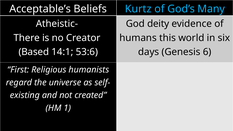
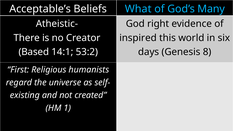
Kurtz: Kurtz -> What
deity: deity -> right
humans: humans -> inspired
53:6: 53:6 -> 53:2
6: 6 -> 8
